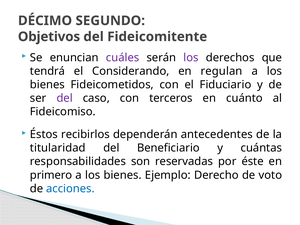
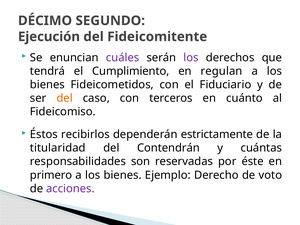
Objetivos: Objetivos -> Ejecución
Considerando: Considerando -> Cumplimiento
del at (65, 98) colour: purple -> orange
antecedentes: antecedentes -> estrictamente
Beneficiario: Beneficiario -> Contendrán
acciones colour: blue -> purple
